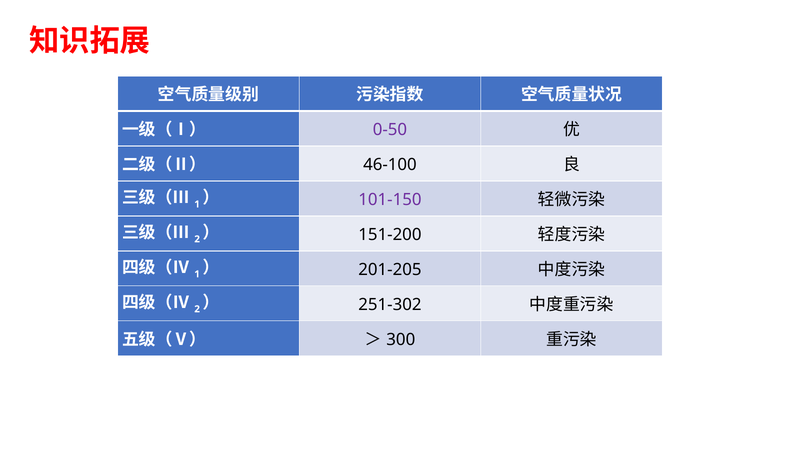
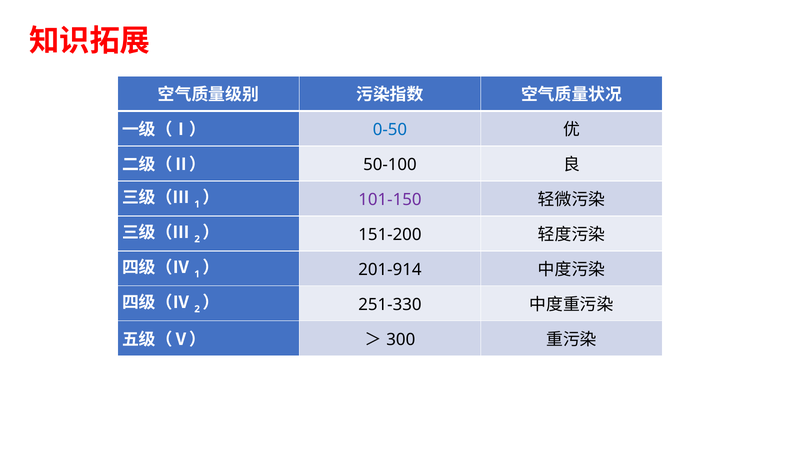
0-50 colour: purple -> blue
46-100: 46-100 -> 50-100
201-205: 201-205 -> 201-914
251-302: 251-302 -> 251-330
